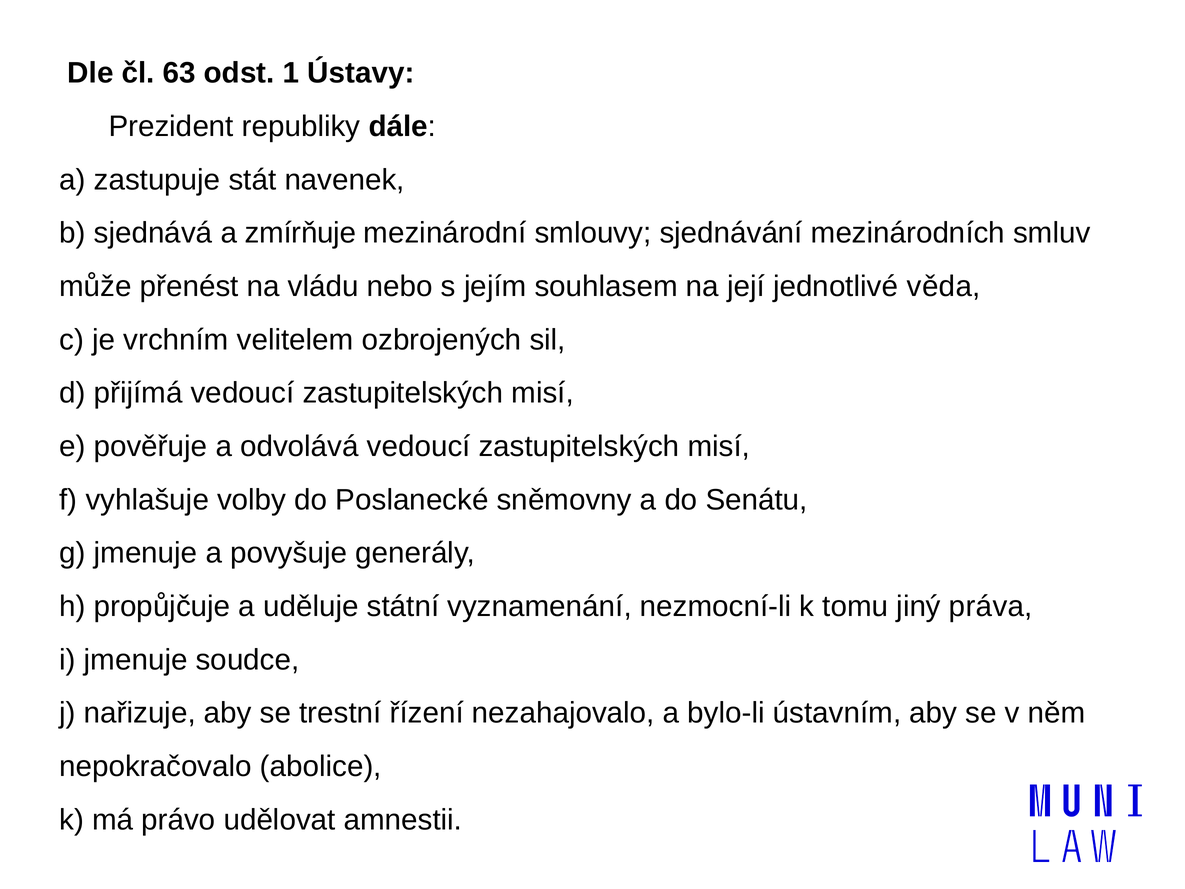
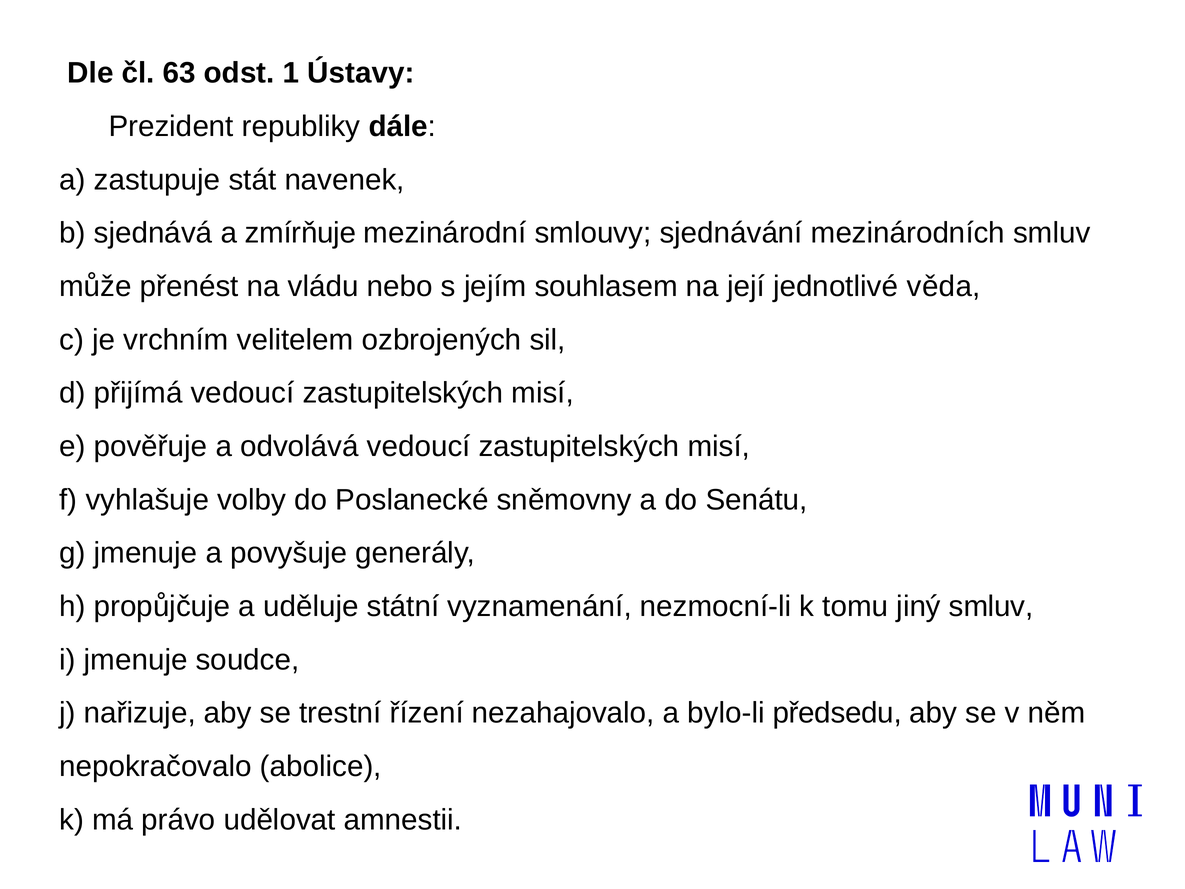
jiný práva: práva -> smluv
ústavním: ústavním -> předsedu
